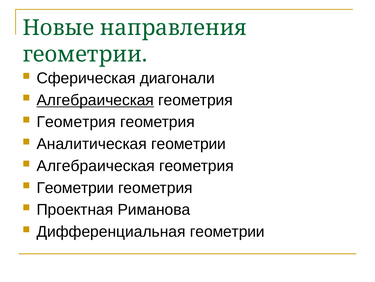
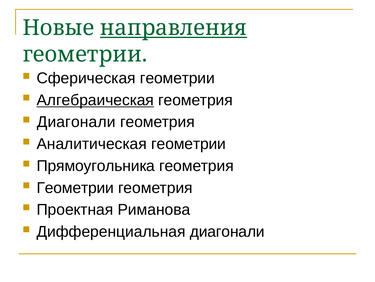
направления underline: none -> present
Сферическая диагонали: диагонали -> геометрии
Геометрия at (76, 122): Геометрия -> Диагонали
Алгебраическая at (96, 165): Алгебраическая -> Прямоугольника
Дифференциальная геометрии: геометрии -> диагонали
